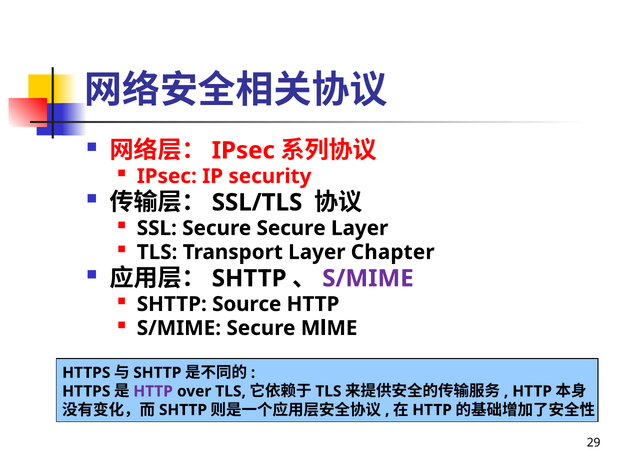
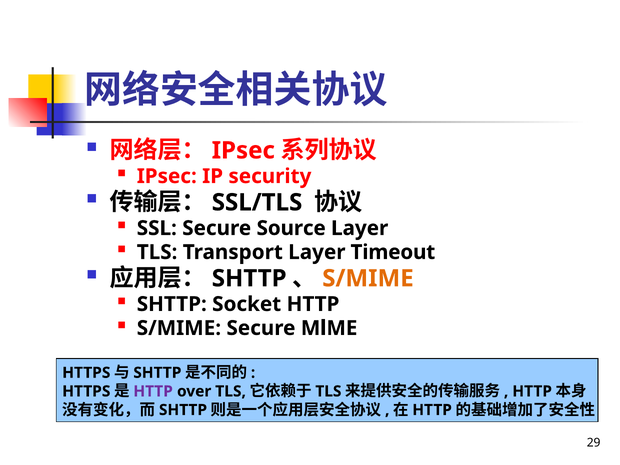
Secure Secure: Secure -> Source
Chapter: Chapter -> Timeout
S/MIME at (368, 278) colour: purple -> orange
Source: Source -> Socket
